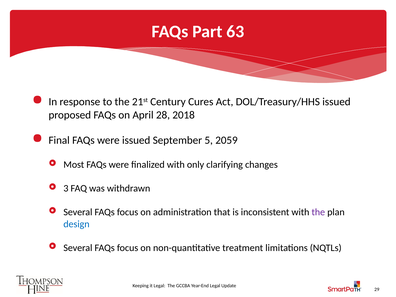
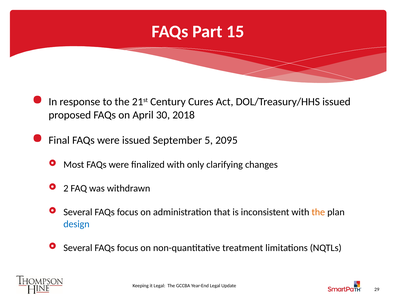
63: 63 -> 15
28: 28 -> 30
2059: 2059 -> 2095
3: 3 -> 2
the at (318, 212) colour: purple -> orange
